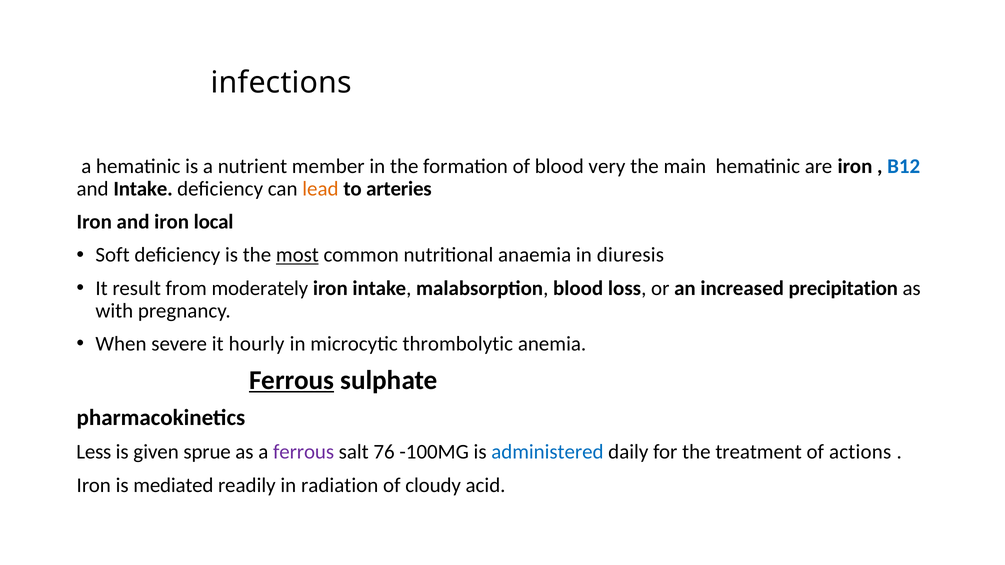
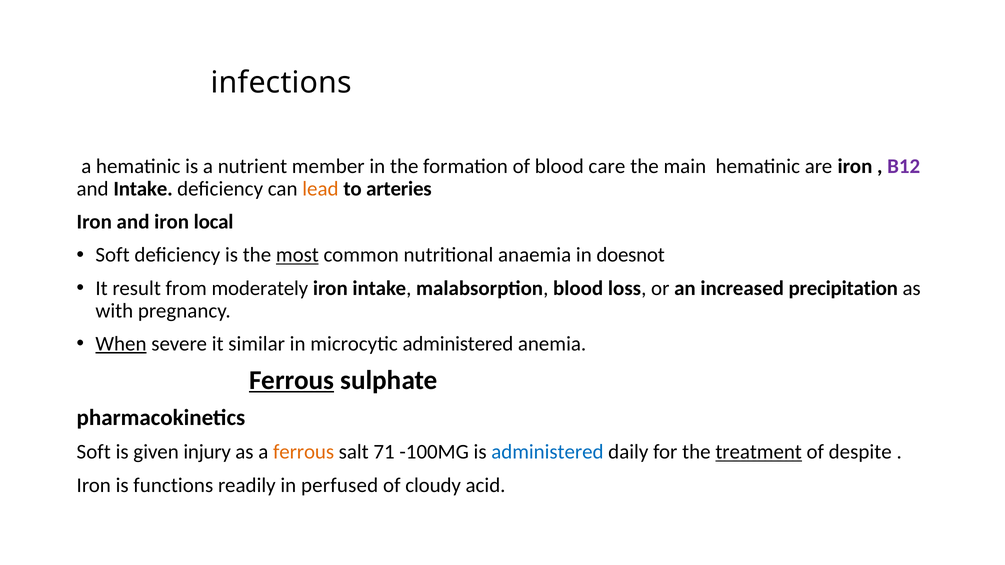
very: very -> care
B12 colour: blue -> purple
diuresis: diuresis -> doesnot
When underline: none -> present
hourly: hourly -> similar
microcytic thrombolytic: thrombolytic -> administered
Less at (94, 452): Less -> Soft
sprue: sprue -> injury
ferrous at (304, 452) colour: purple -> orange
76: 76 -> 71
treatment underline: none -> present
actions: actions -> despite
mediated: mediated -> functions
radiation: radiation -> perfused
